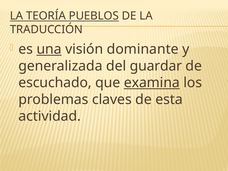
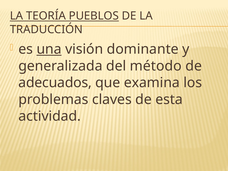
guardar: guardar -> método
escuchado: escuchado -> adecuados
examina underline: present -> none
